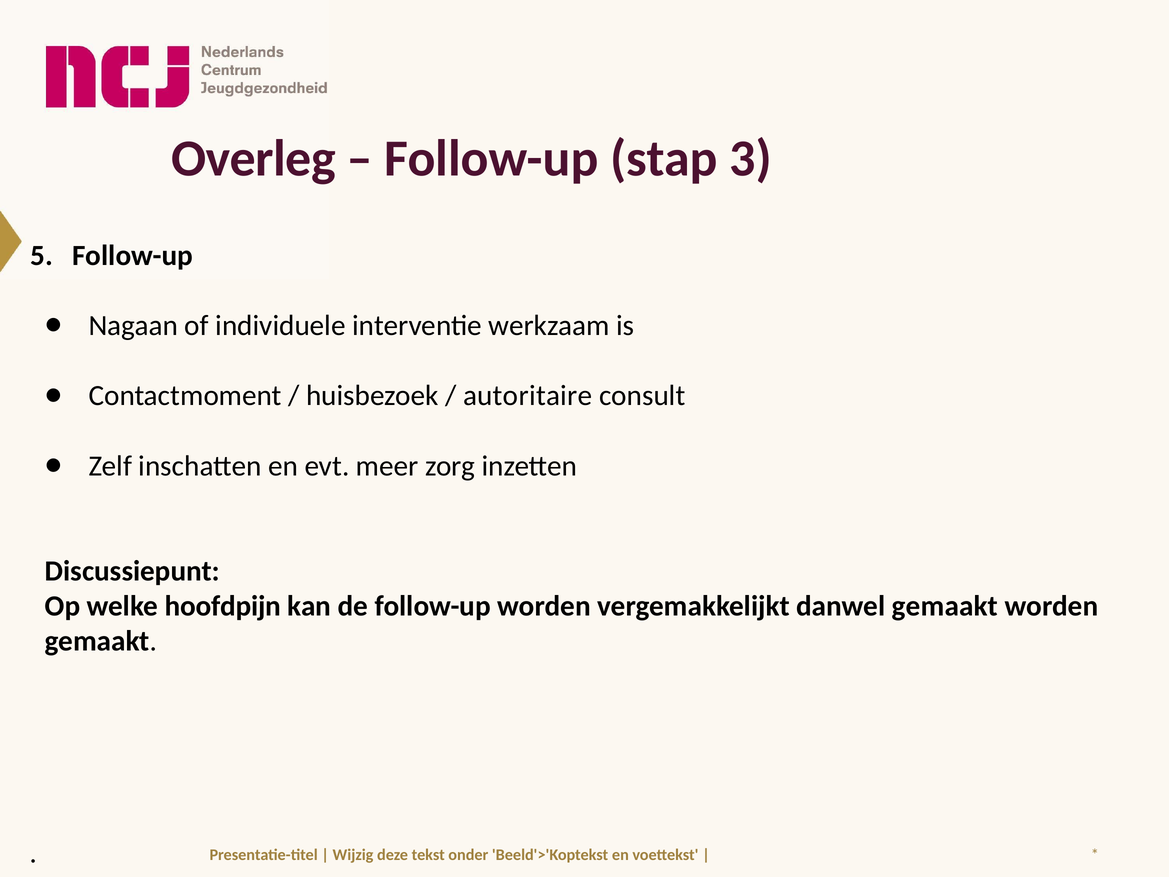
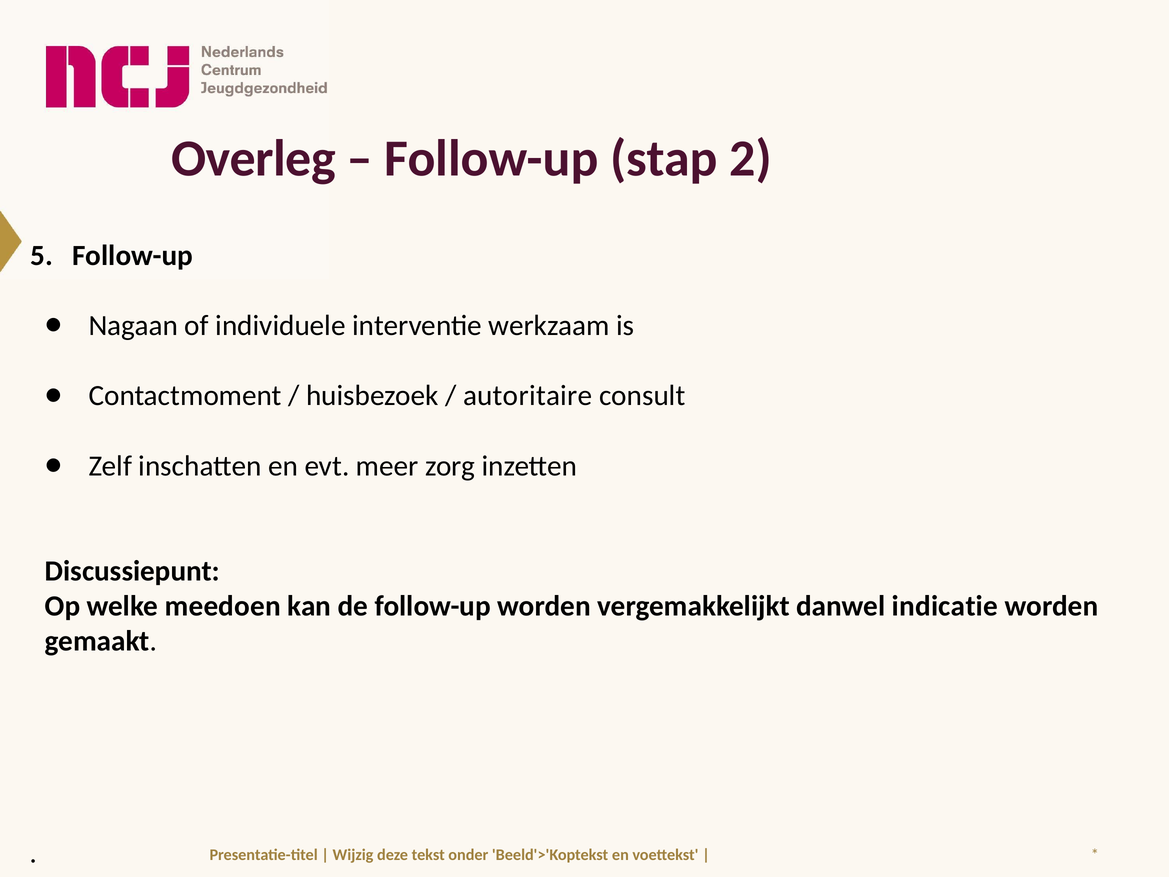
3: 3 -> 2
hoofdpijn: hoofdpijn -> meedoen
danwel gemaakt: gemaakt -> indicatie
